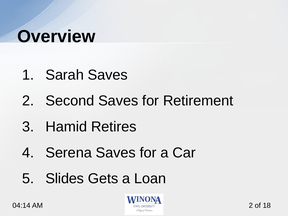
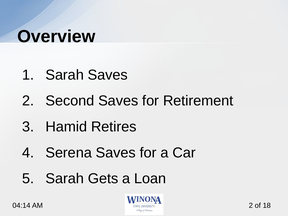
Slides at (65, 179): Slides -> Sarah
